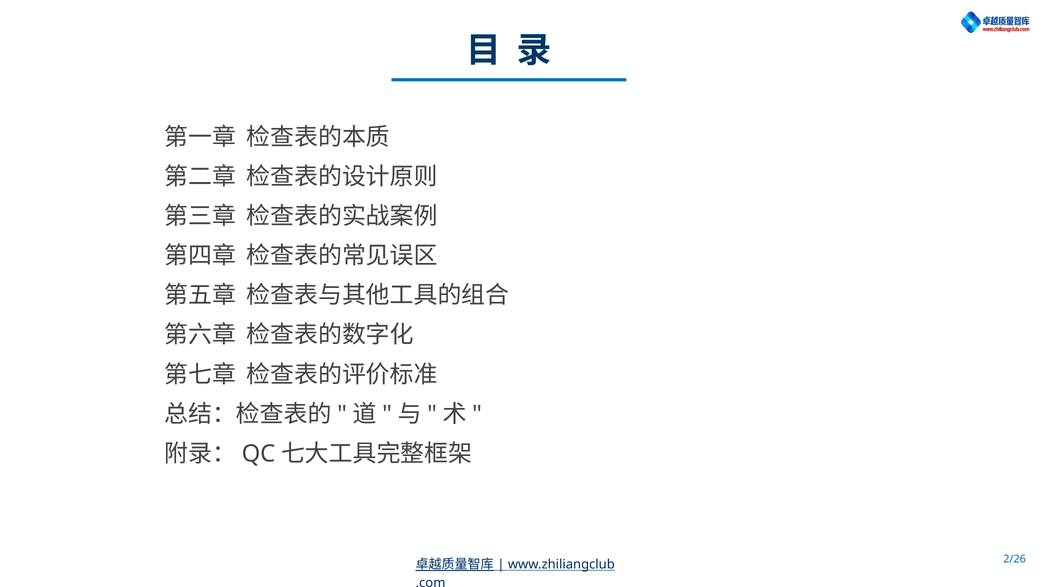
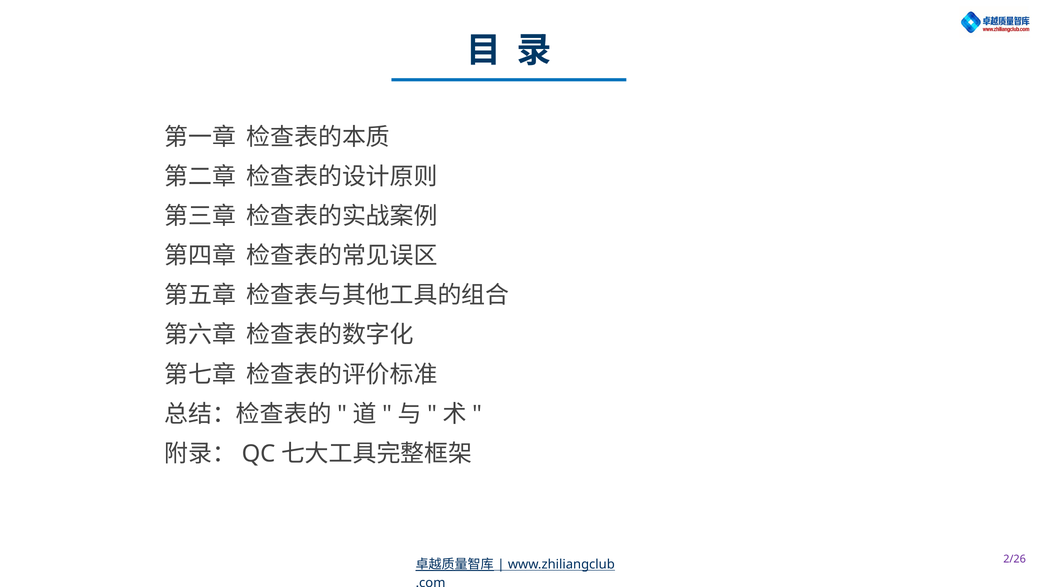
2/26 colour: blue -> purple
